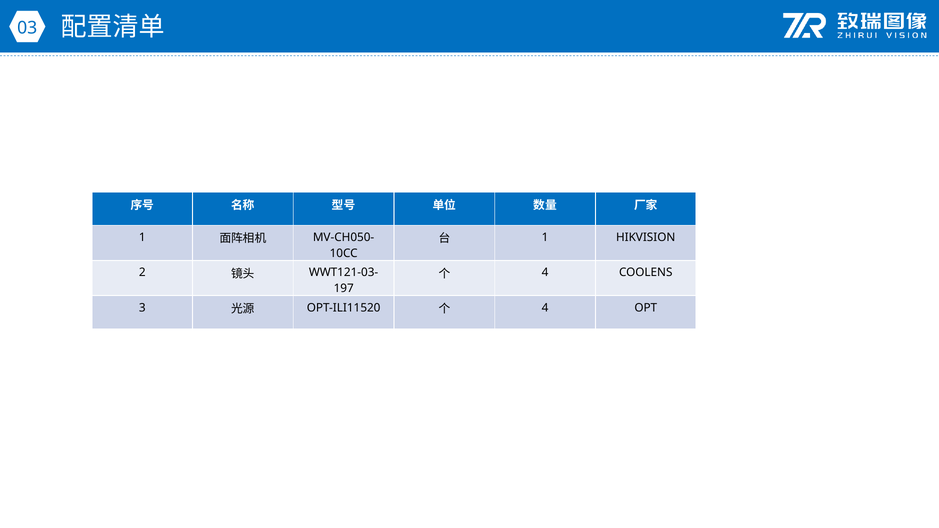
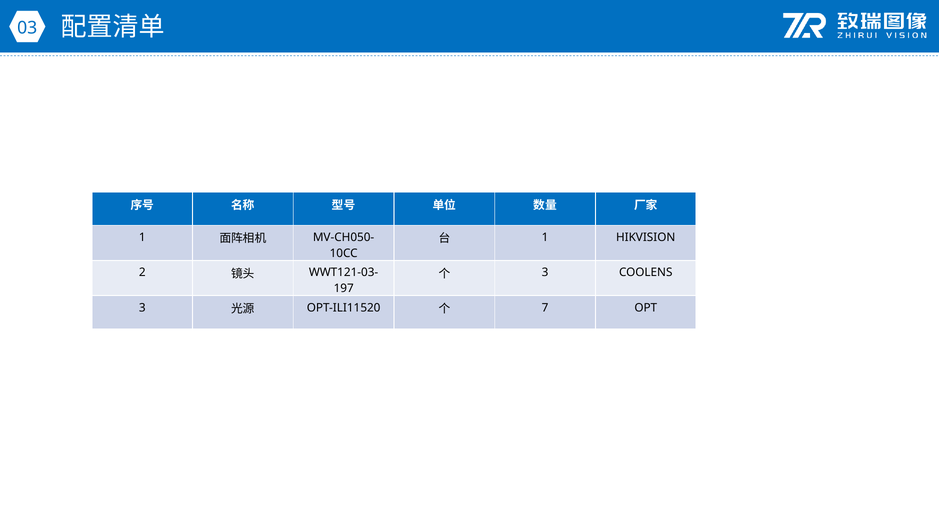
4 at (545, 273): 4 -> 3
4 at (545, 308): 4 -> 7
